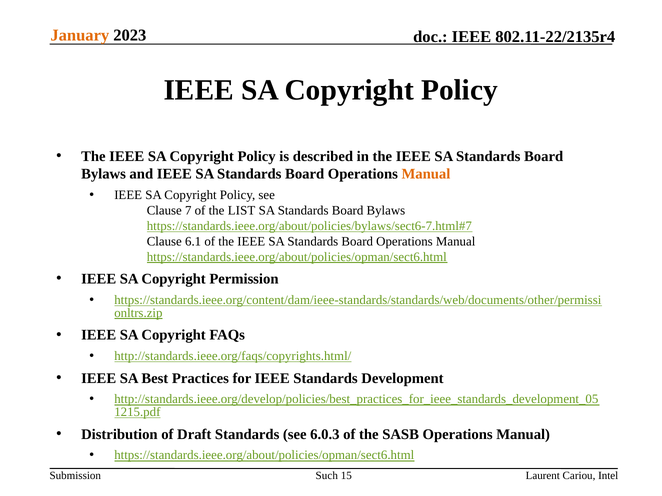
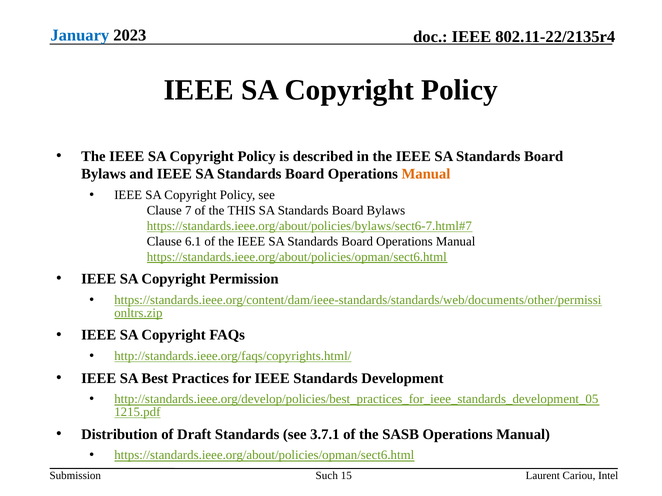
January colour: orange -> blue
LIST: LIST -> THIS
6.0.3: 6.0.3 -> 3.7.1
